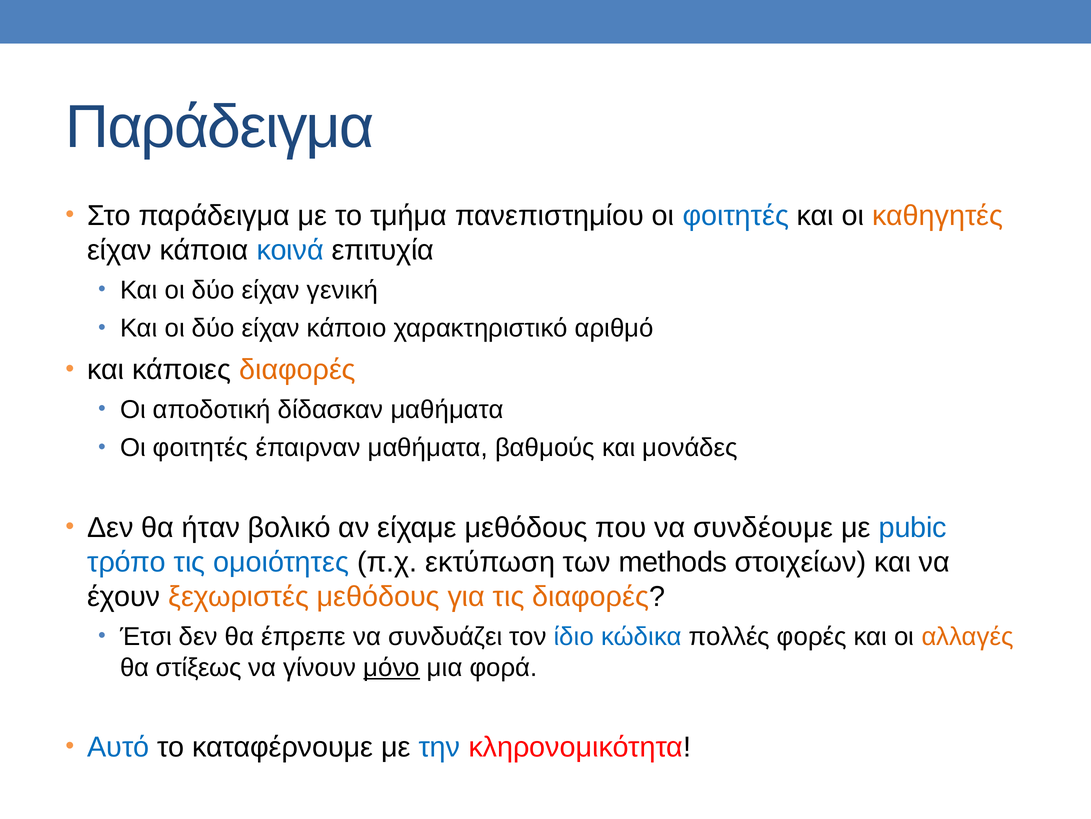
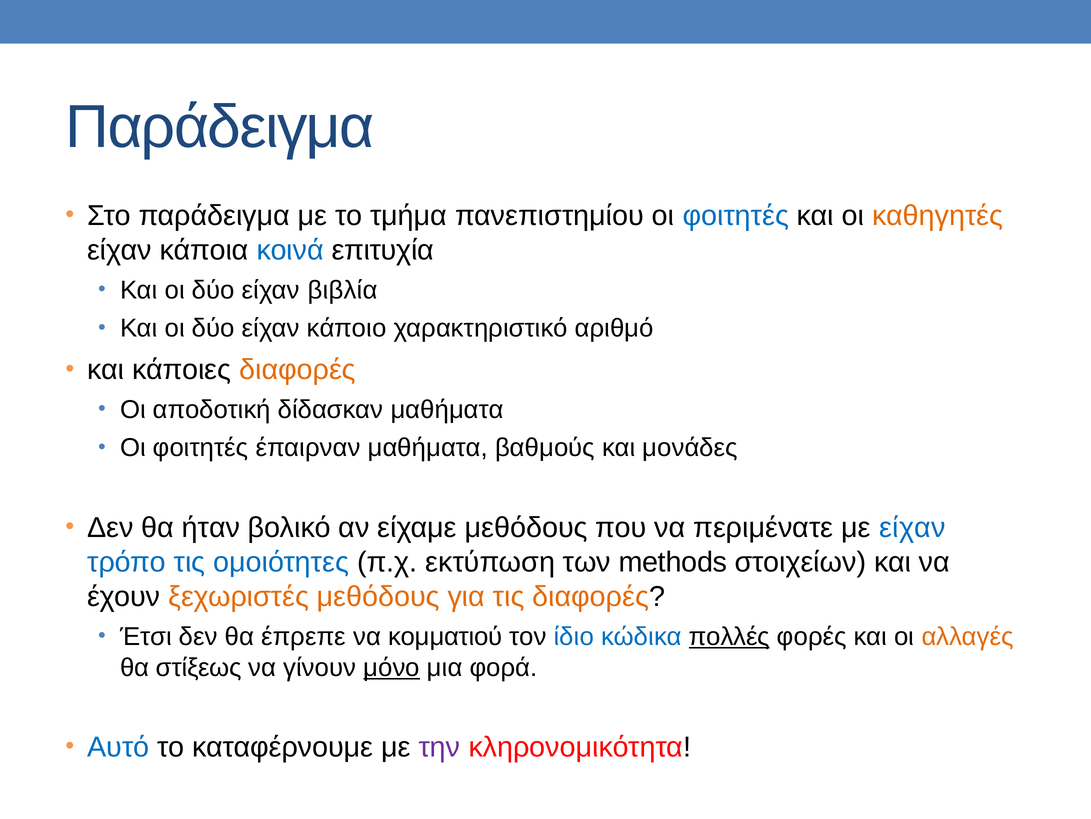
γενική: γενική -> βιβλία
συνδέουμε: συνδέουμε -> περιμένατε
με pubic: pubic -> είχαν
συνδυάζει: συνδυάζει -> κομματιού
πολλές underline: none -> present
την colour: blue -> purple
